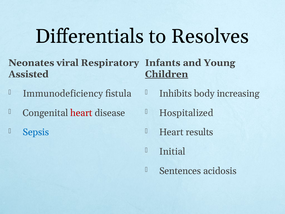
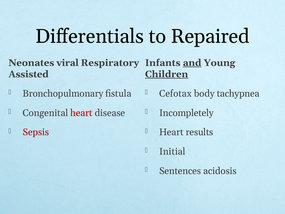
Resolves: Resolves -> Repaired
and underline: none -> present
Immunodeficiency: Immunodeficiency -> Bronchopulmonary
Inhibits: Inhibits -> Cefotax
increasing: increasing -> tachypnea
Hospitalized: Hospitalized -> Incompletely
Sepsis colour: blue -> red
